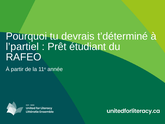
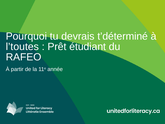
l’partiel: l’partiel -> l’toutes
